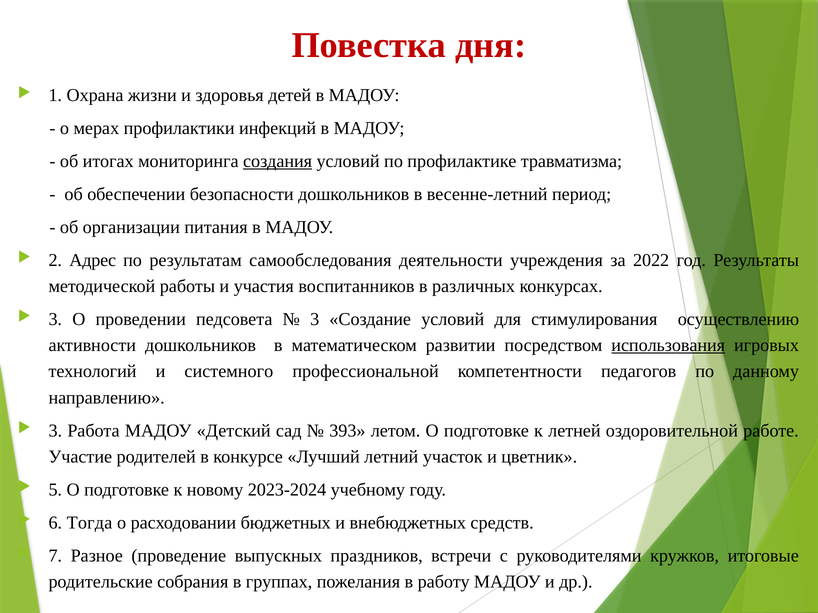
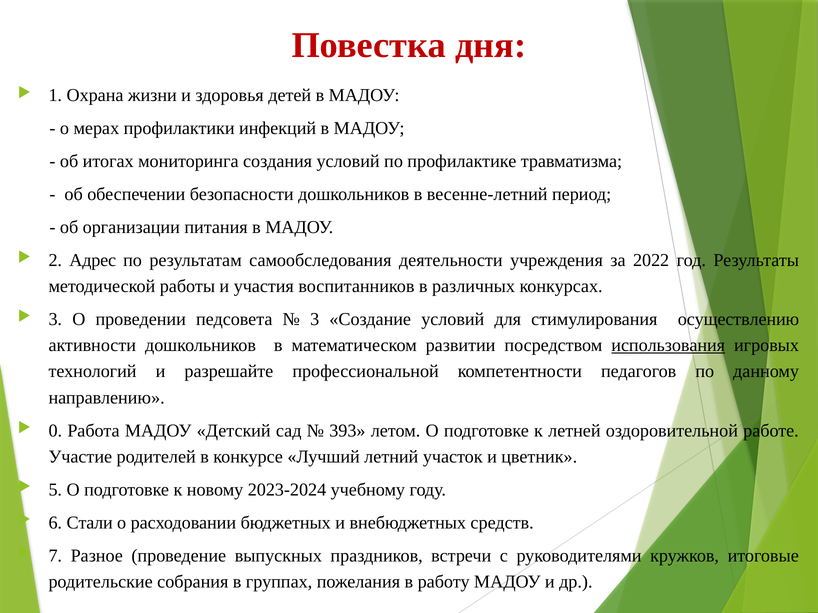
создания underline: present -> none
системного: системного -> разрешайте
3 at (55, 431): 3 -> 0
Тогда: Тогда -> Стали
